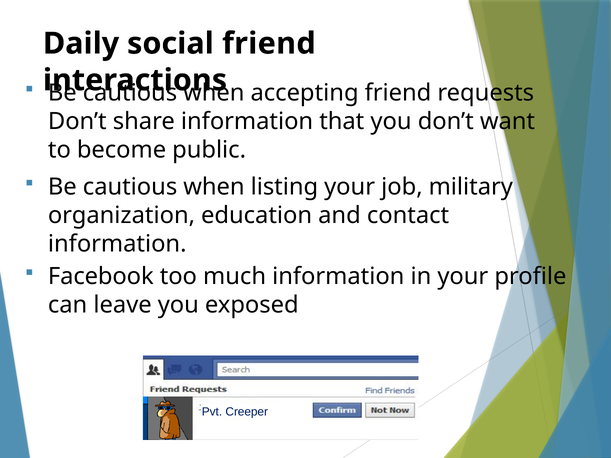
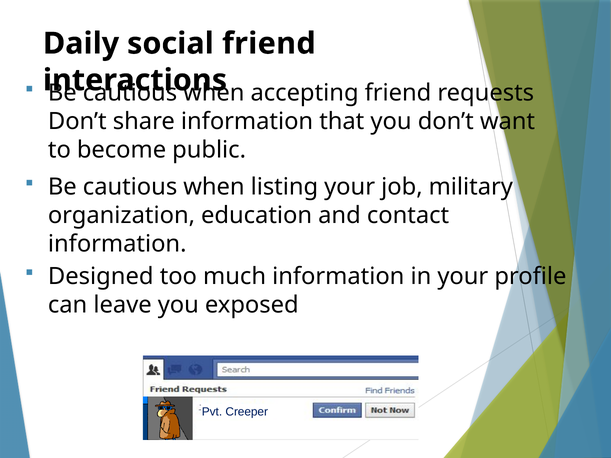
Facebook: Facebook -> Designed
